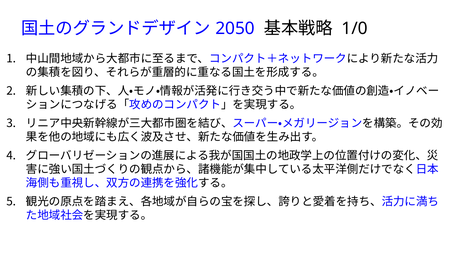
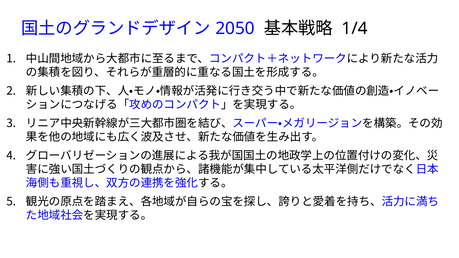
1/0: 1/0 -> 1/4
